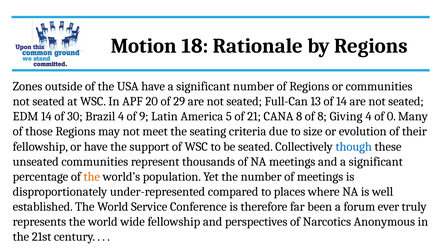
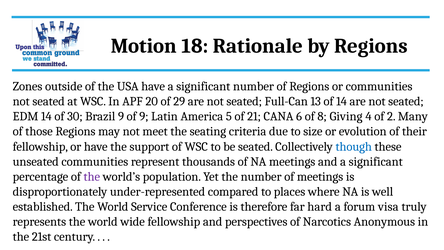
Brazil 4: 4 -> 9
CANA 8: 8 -> 6
0: 0 -> 2
the at (92, 176) colour: orange -> purple
been: been -> hard
ever: ever -> visa
